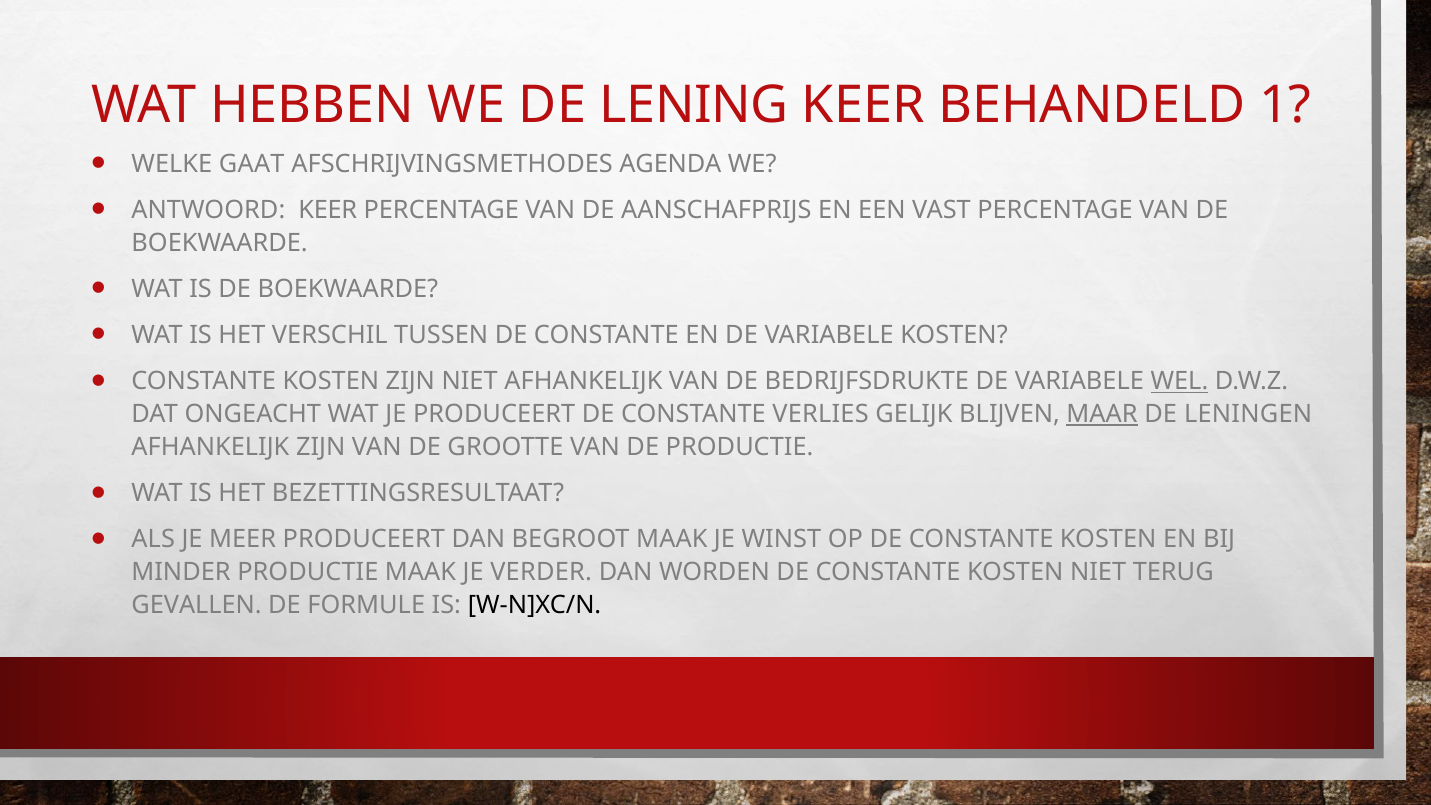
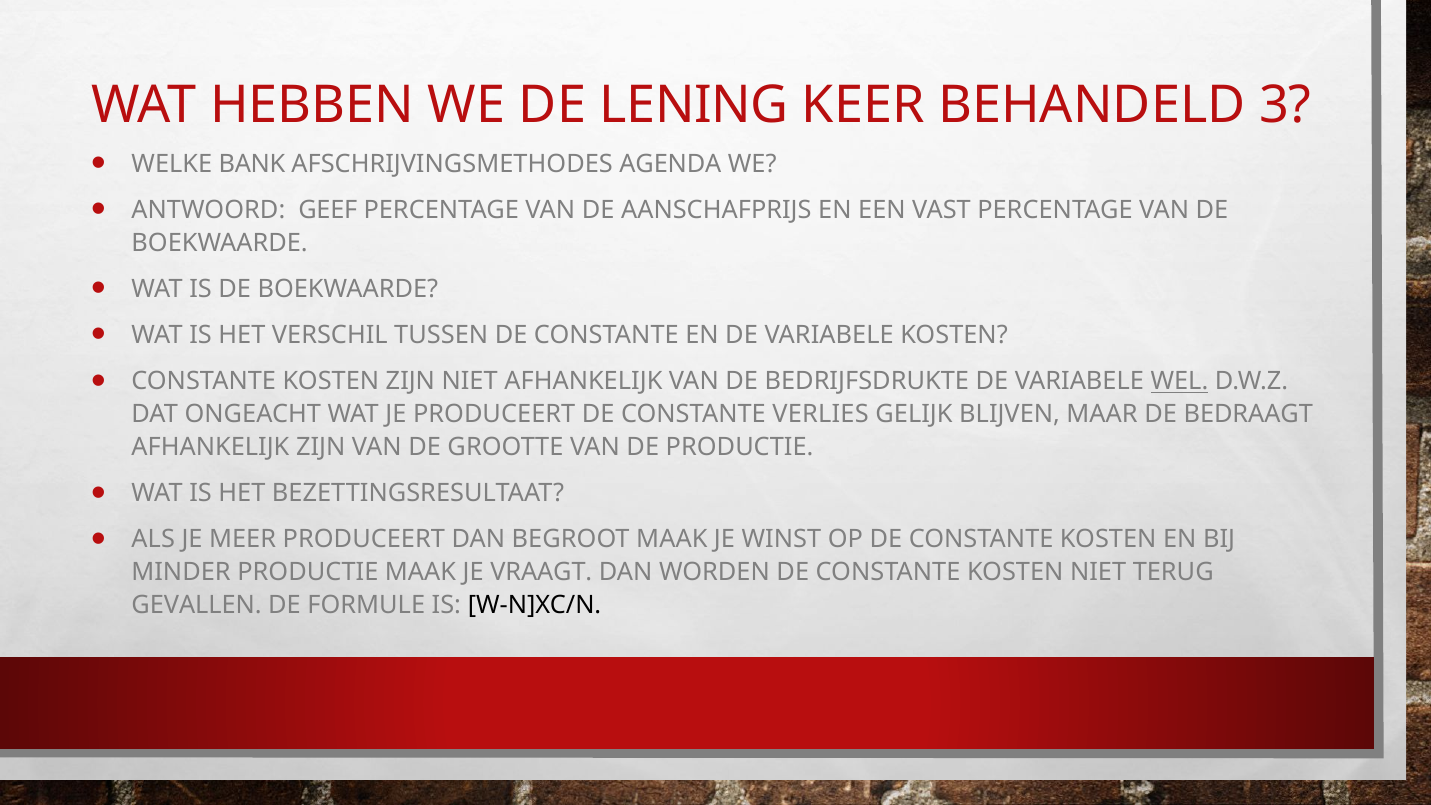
1: 1 -> 3
GAAT: GAAT -> BANK
ANTWOORD KEER: KEER -> GEEF
MAAR underline: present -> none
LENINGEN: LENINGEN -> BEDRAAGT
VERDER: VERDER -> VRAAGT
